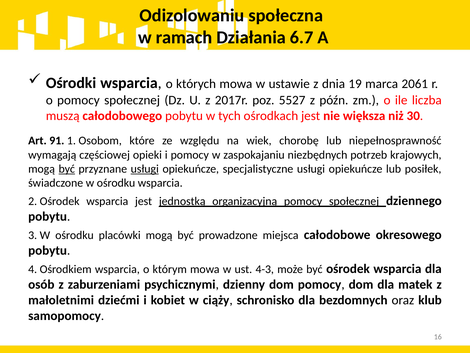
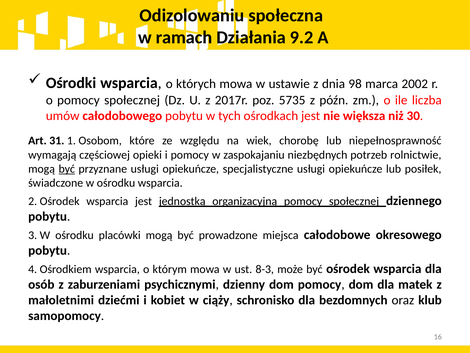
6.7: 6.7 -> 9.2
19: 19 -> 98
2061: 2061 -> 2002
5527: 5527 -> 5735
muszą: muszą -> umów
91: 91 -> 31
krajowych: krajowych -> rolnictwie
usługi at (145, 169) underline: present -> none
4-3: 4-3 -> 8-3
